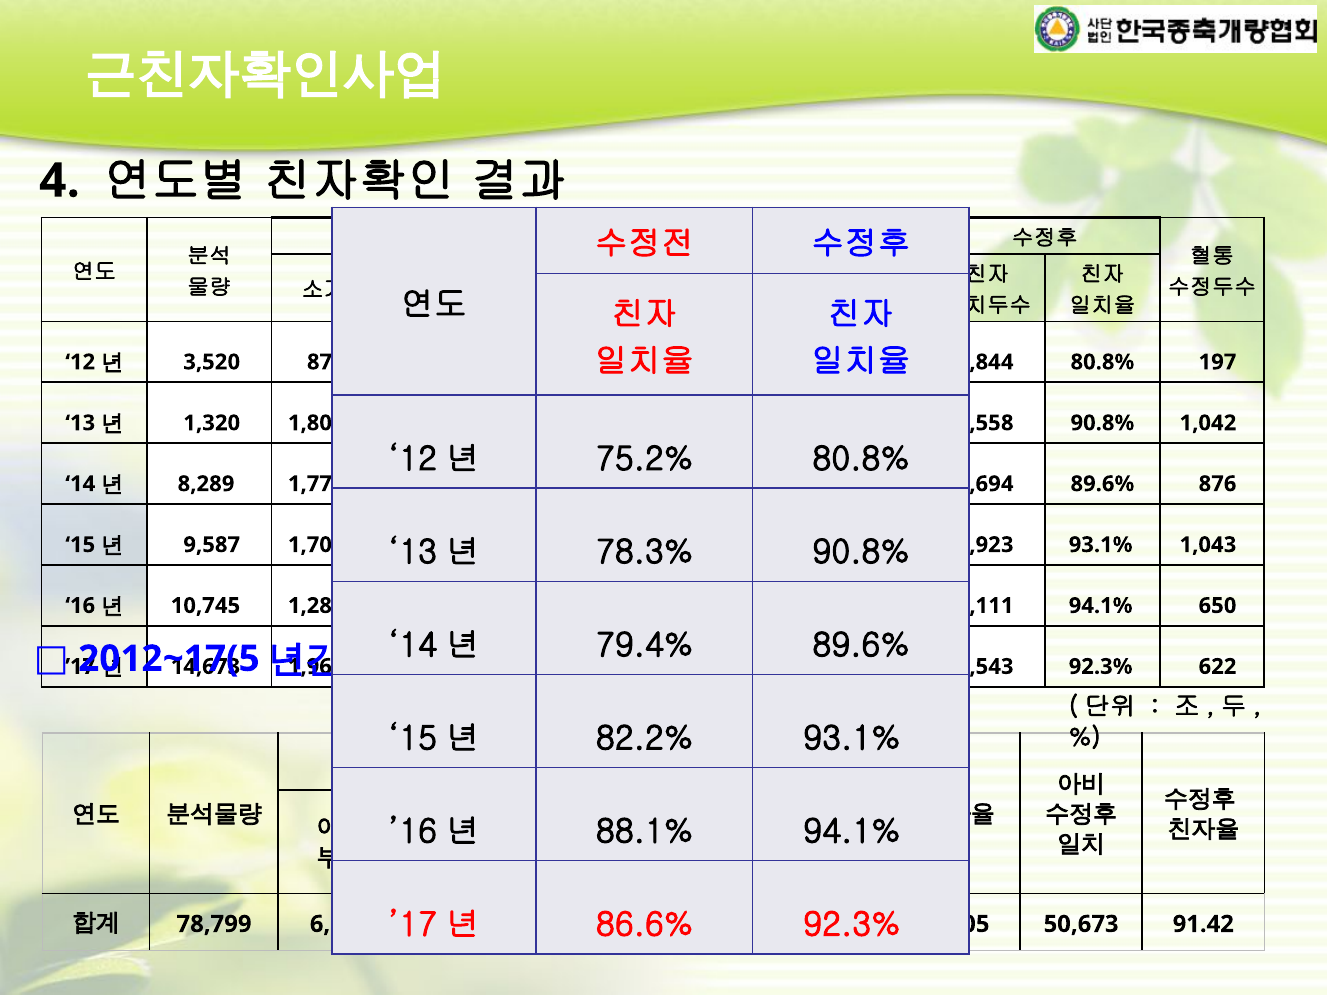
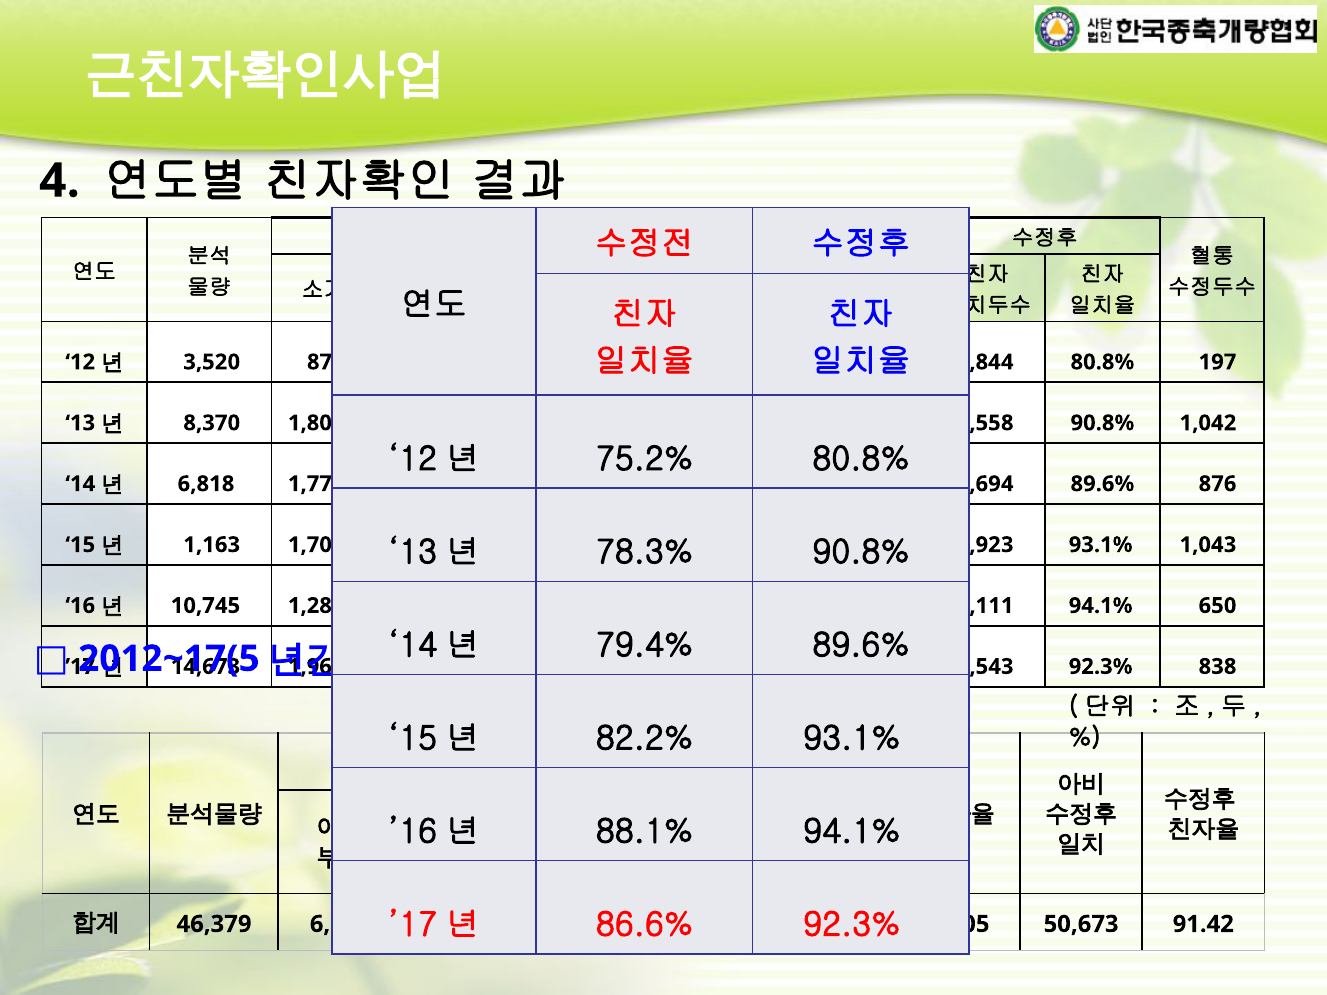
1,320: 1,320 -> 8,370
8,289 at (206, 484): 8,289 -> 6,818
9,587: 9,587 -> 1,163
622: 622 -> 838
78,799: 78,799 -> 46,379
